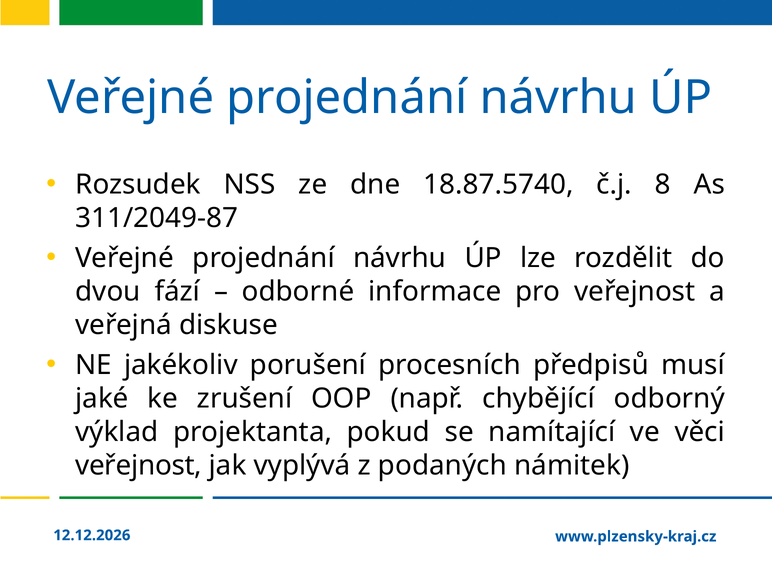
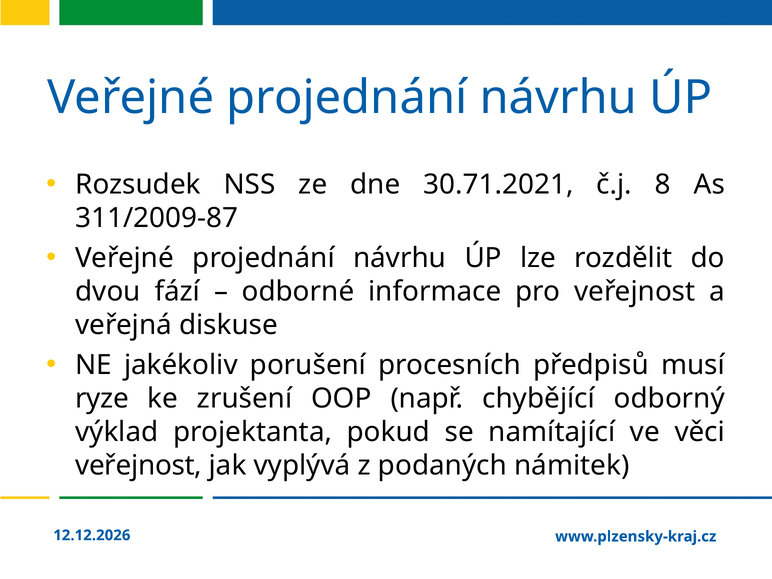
18.87.5740: 18.87.5740 -> 30.71.2021
311/2049-87: 311/2049-87 -> 311/2009-87
jaké: jaké -> ryze
